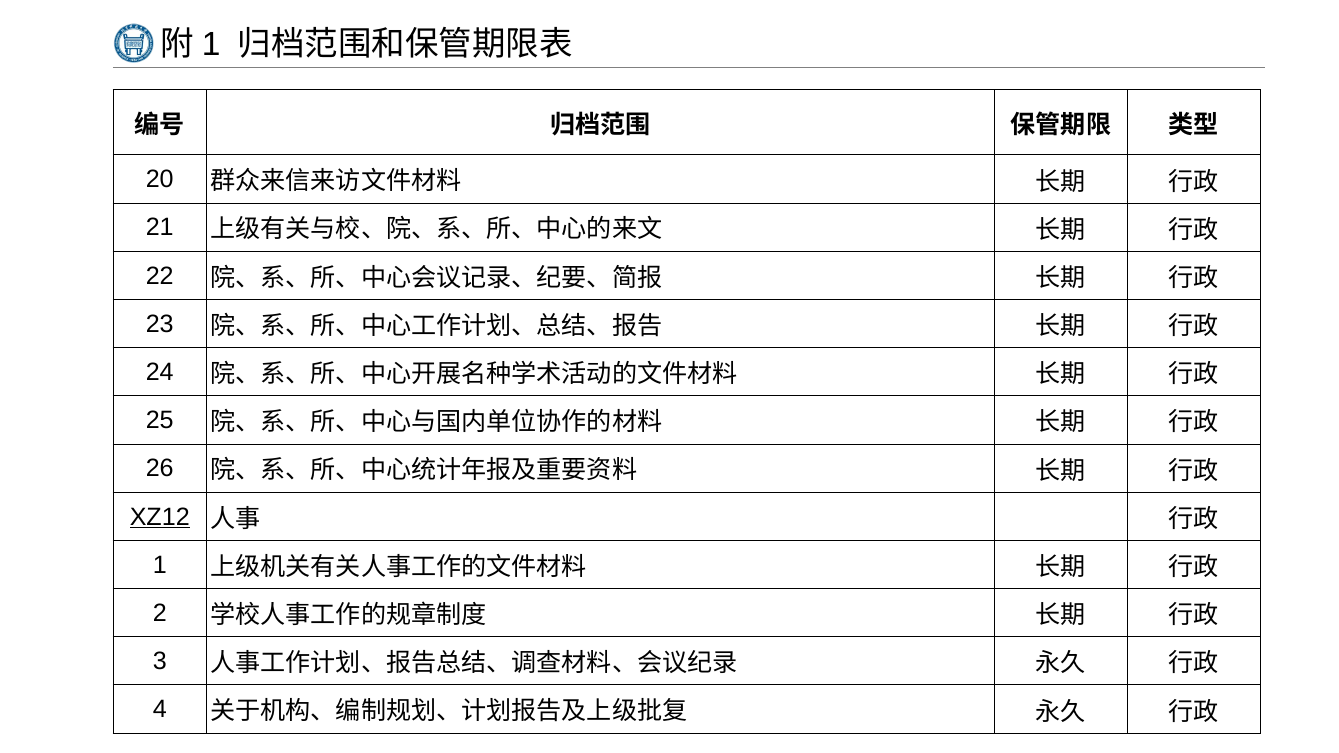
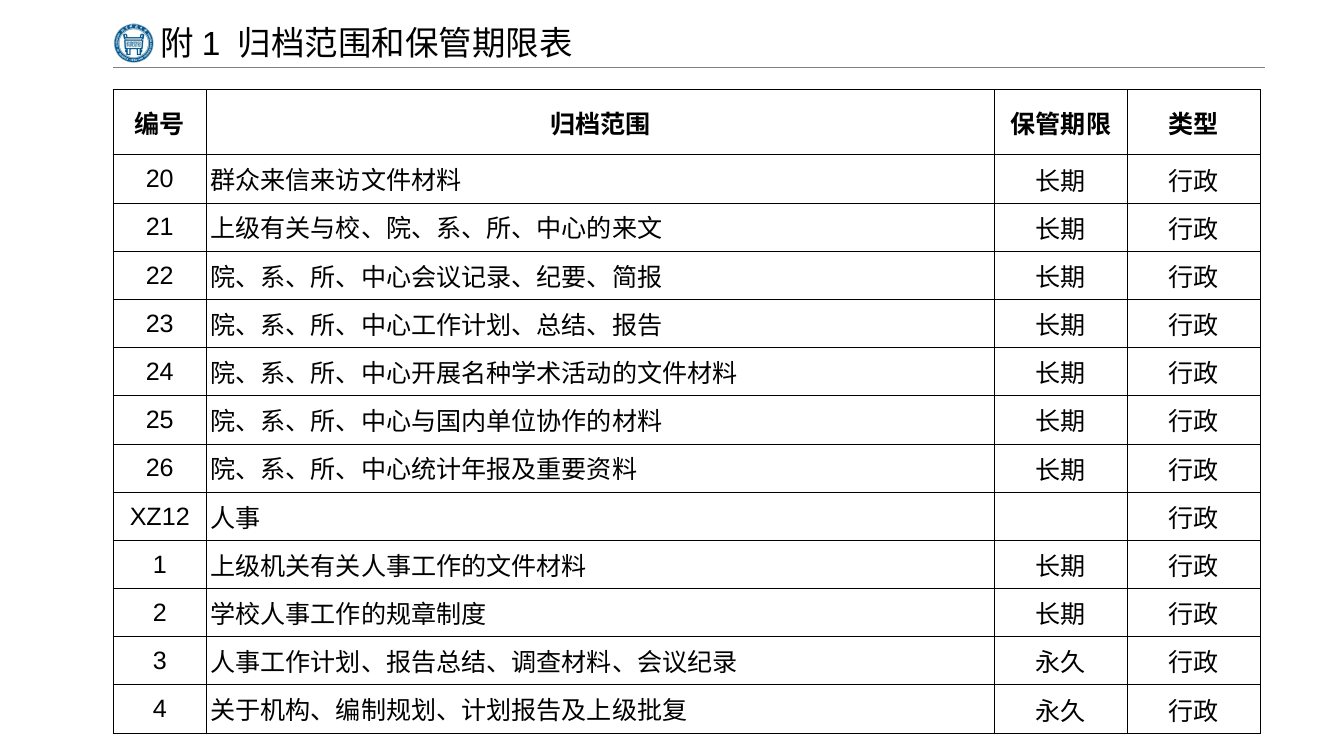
XZ12 underline: present -> none
